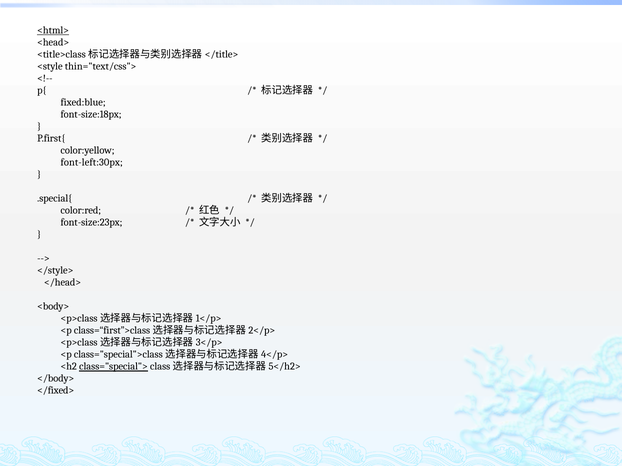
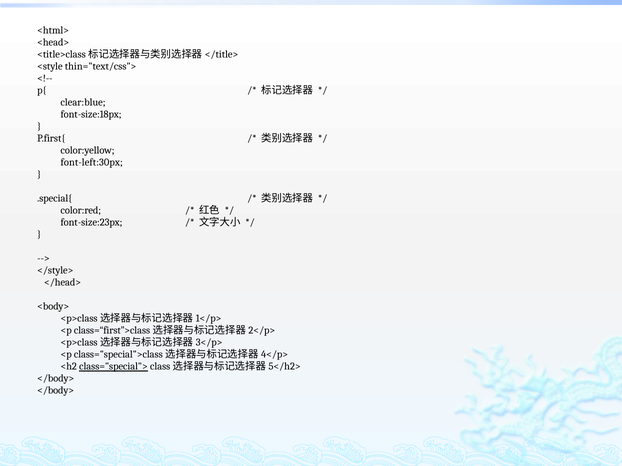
<html> underline: present -> none
fixed:blue: fixed:blue -> clear:blue
</fixed> at (56, 391): </fixed> -> </body>
